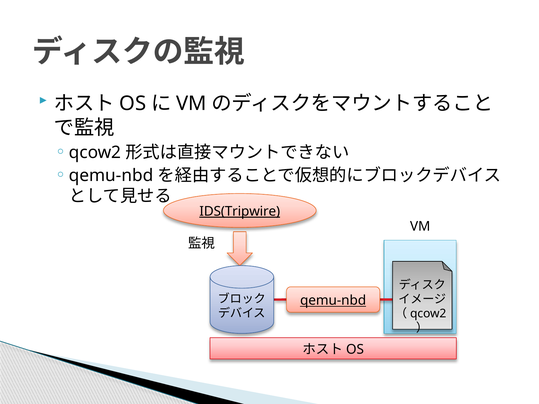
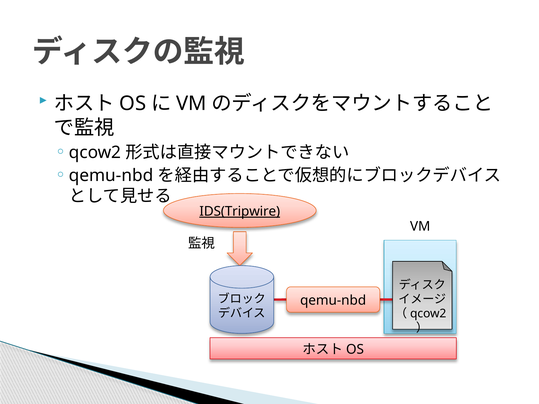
qemu-nbd at (333, 301) underline: present -> none
